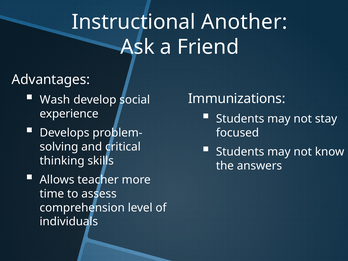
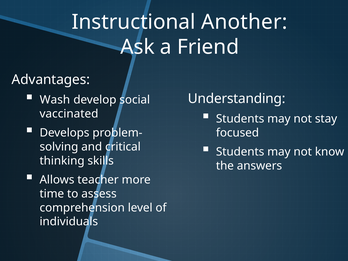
Immunizations: Immunizations -> Understanding
experience: experience -> vaccinated
